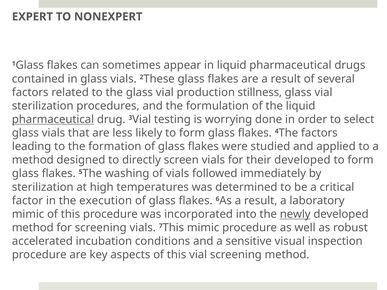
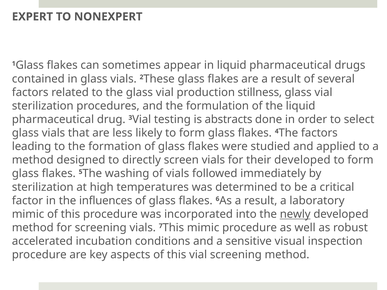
pharmaceutical at (53, 119) underline: present -> none
worrying: worrying -> abstracts
execution: execution -> influences
